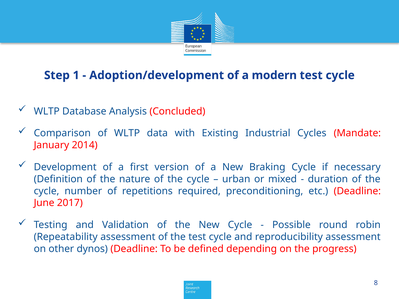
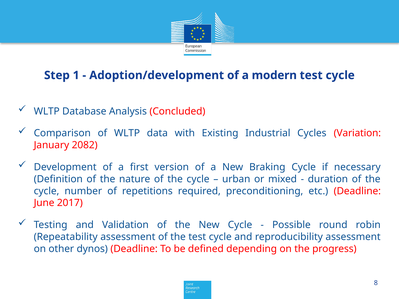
Mandate: Mandate -> Variation
2014: 2014 -> 2082
